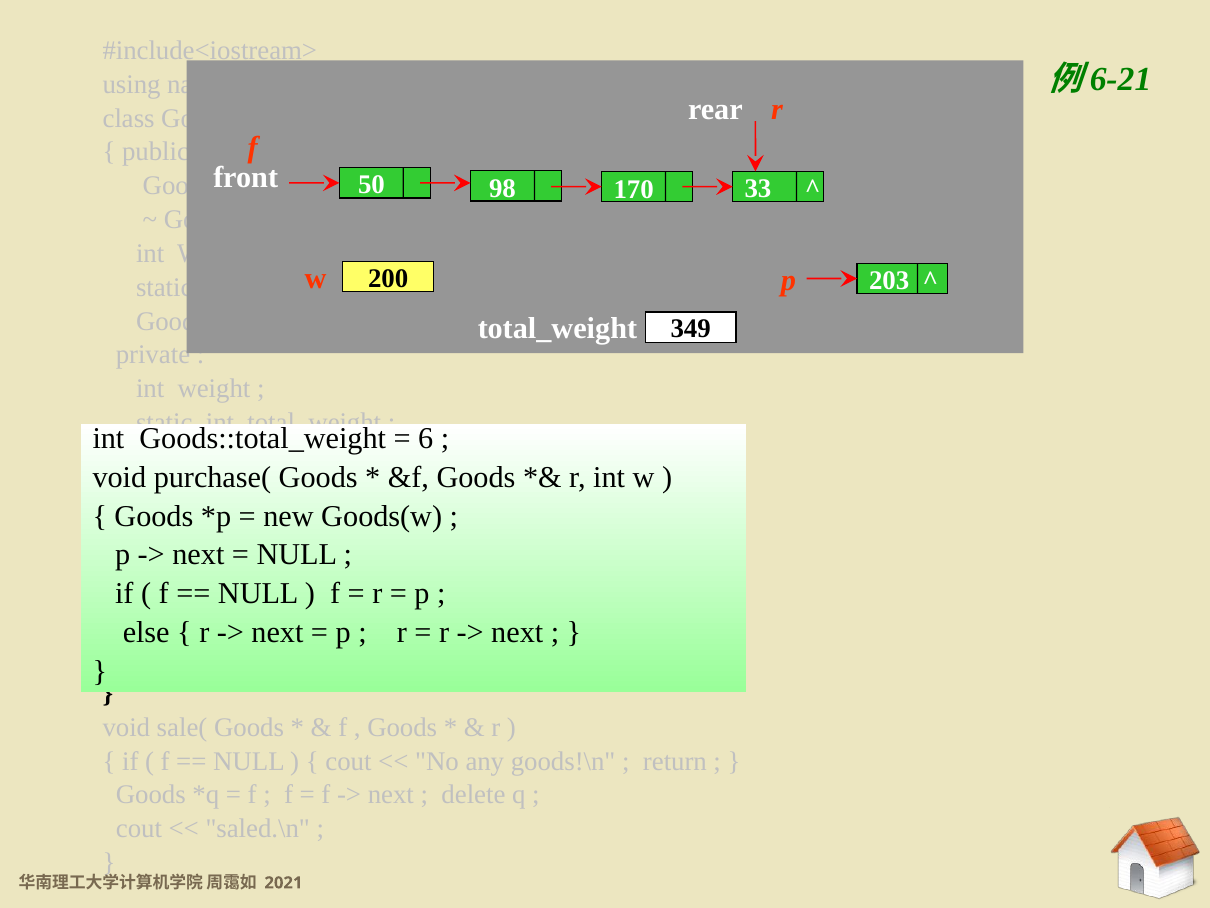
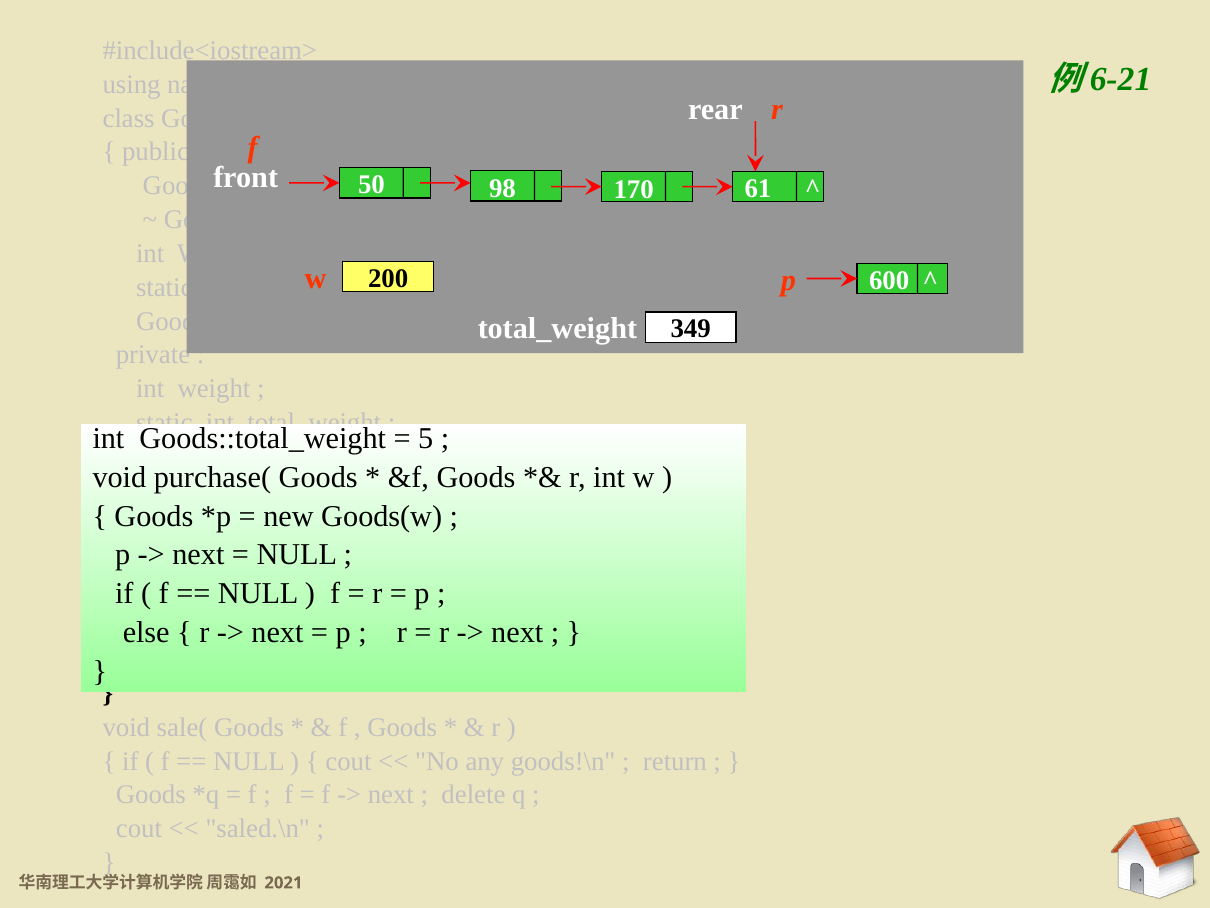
33: 33 -> 61
203: 203 -> 600
6: 6 -> 5
